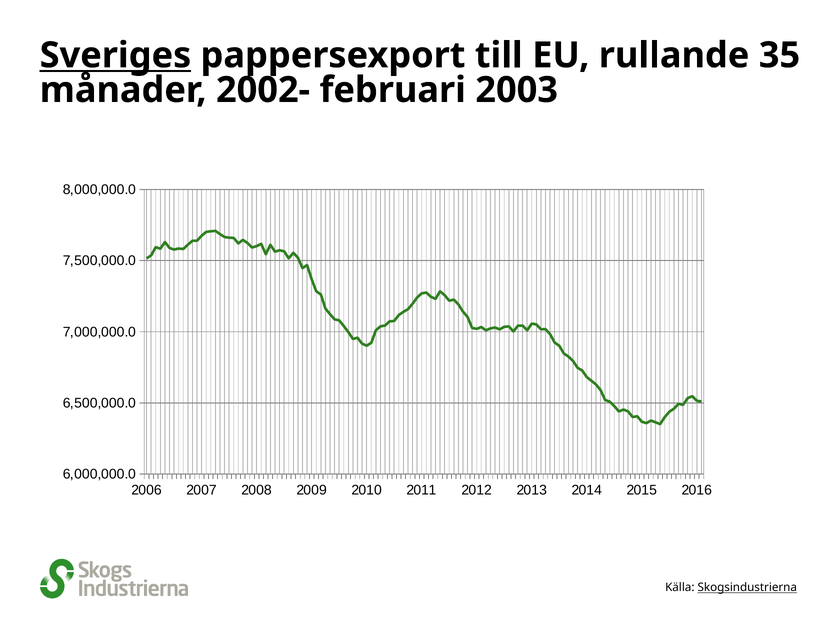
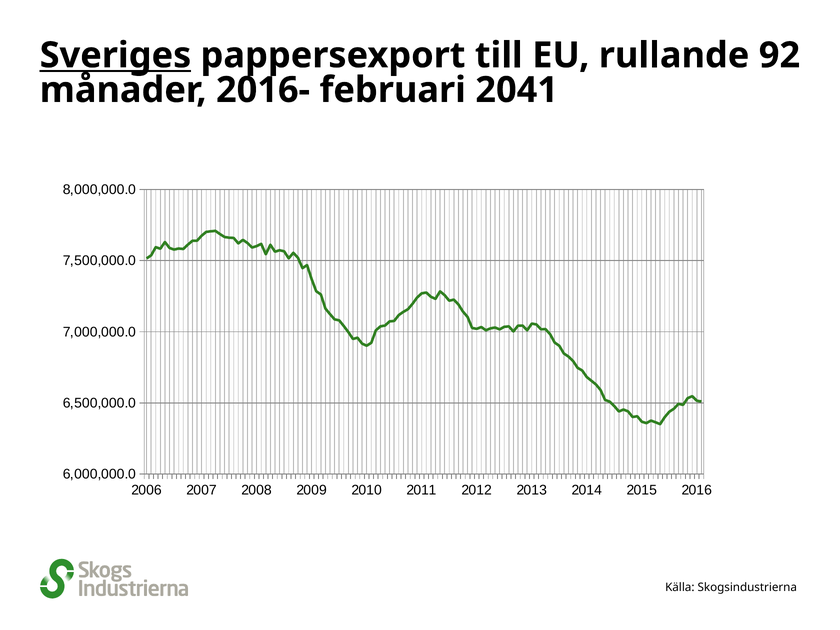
35: 35 -> 92
2002-: 2002- -> 2016-
2003: 2003 -> 2041
Skogsindustrierna underline: present -> none
